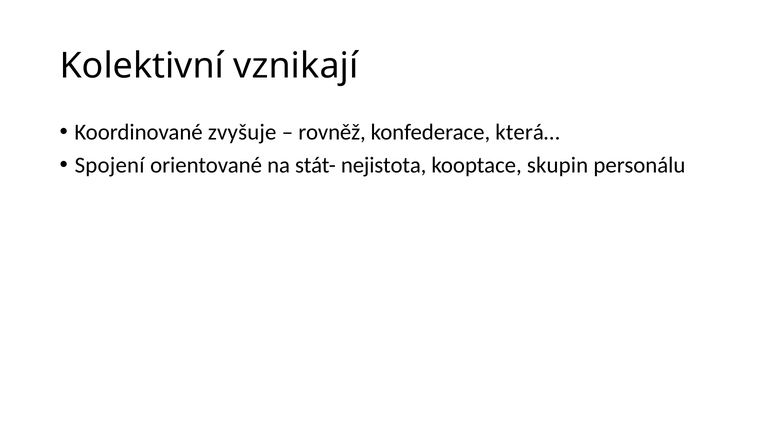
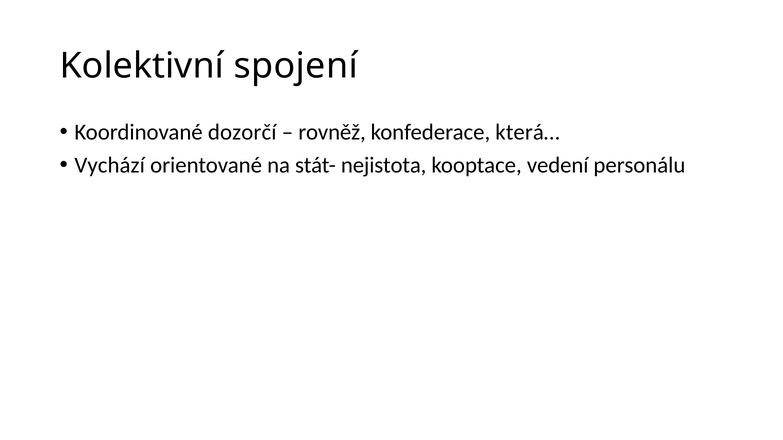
vznikají: vznikají -> spojení
zvyšuje: zvyšuje -> dozorčí
Spojení: Spojení -> Vychází
skupin: skupin -> vedení
